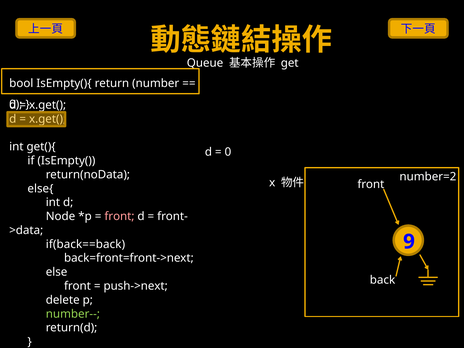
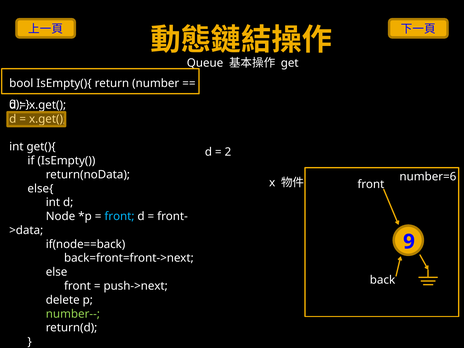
0 at (228, 152): 0 -> 2
number=2: number=2 -> number=6
front at (119, 216) colour: pink -> light blue
if(back==back: if(back==back -> if(node==back
